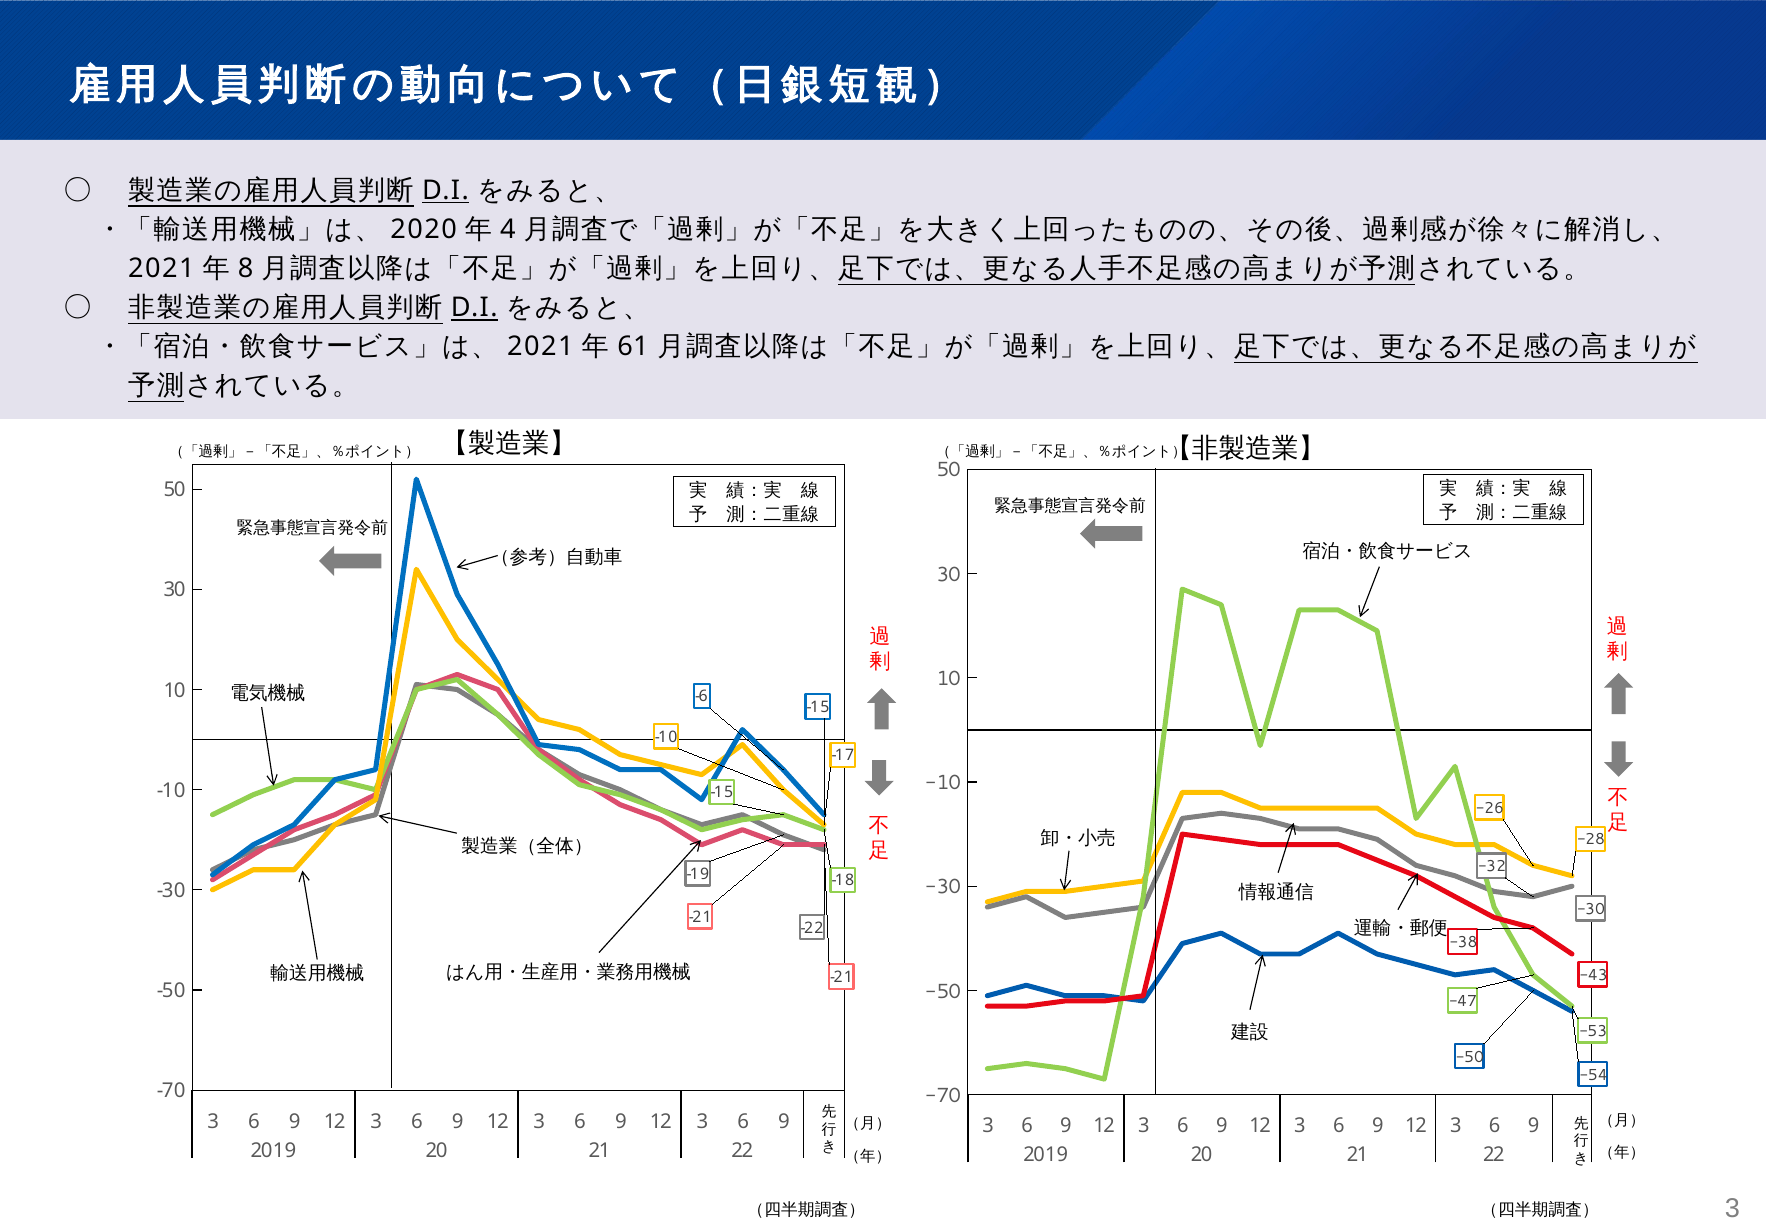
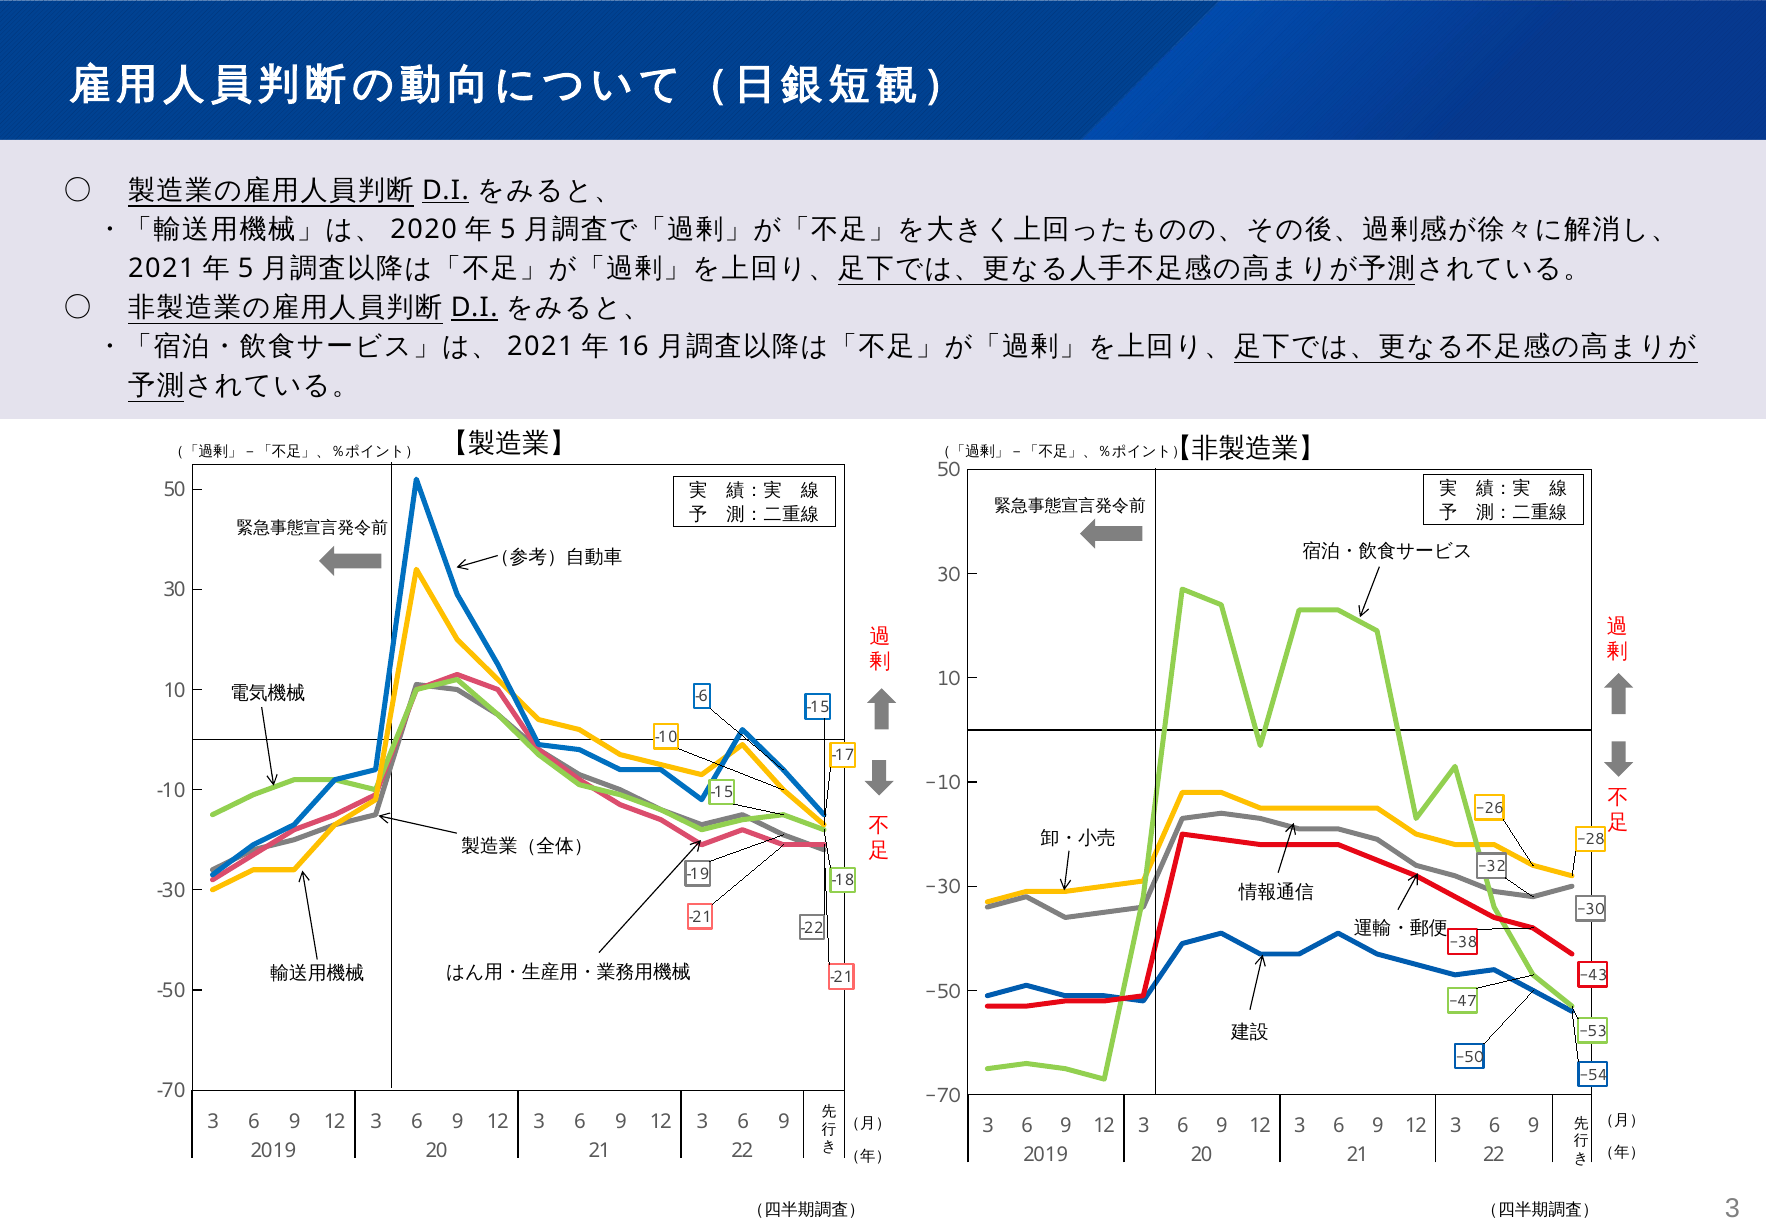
4 at (508, 229): 4 -> 5
8 at (246, 268): 8 -> 5
61: 61 -> 16
